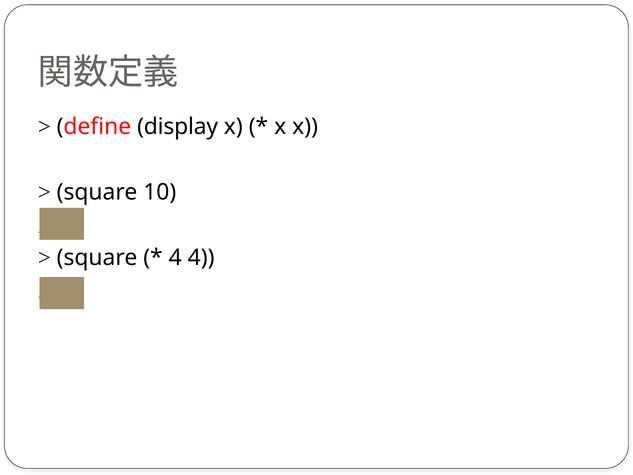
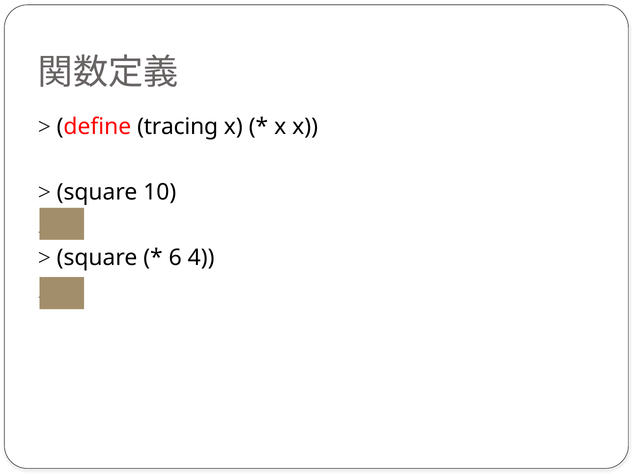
display: display -> tracing
4 at (175, 257): 4 -> 6
